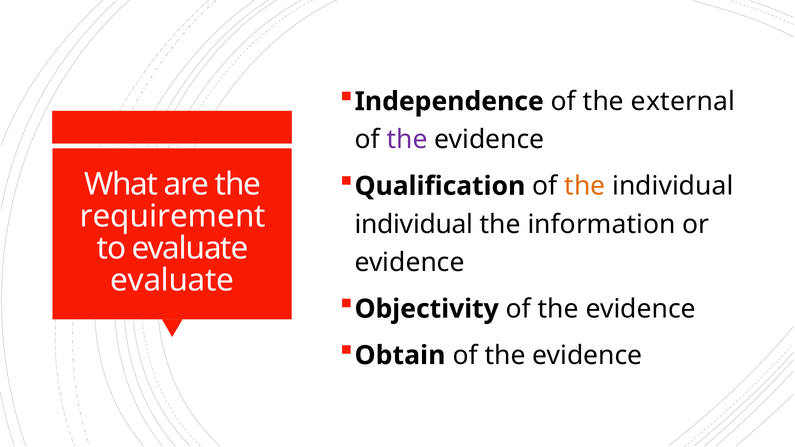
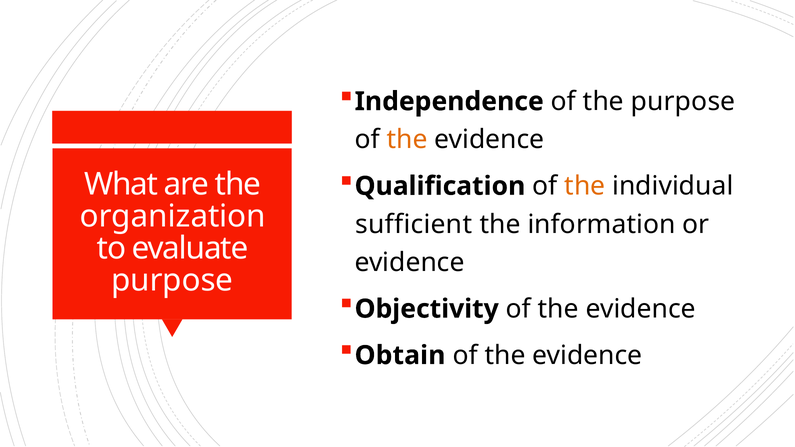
the external: external -> purpose
the at (407, 140) colour: purple -> orange
requirement: requirement -> organization
individual at (414, 224): individual -> sufficient
evaluate at (172, 281): evaluate -> purpose
